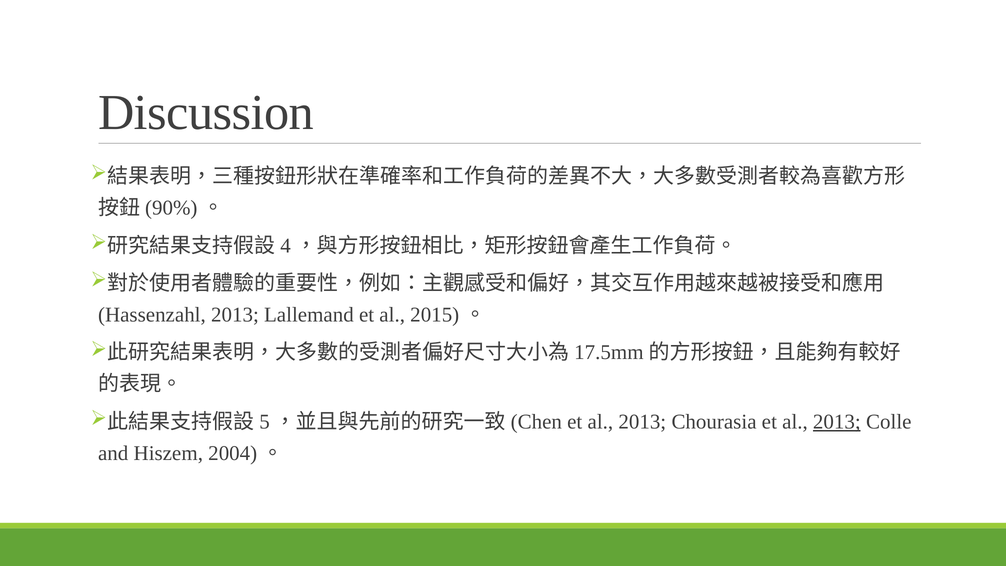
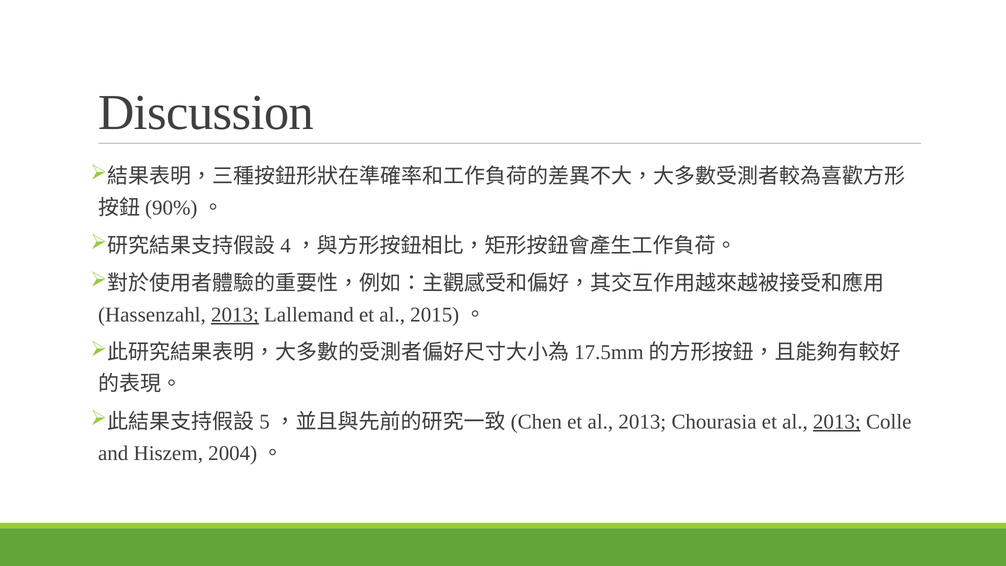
2013 at (235, 315) underline: none -> present
